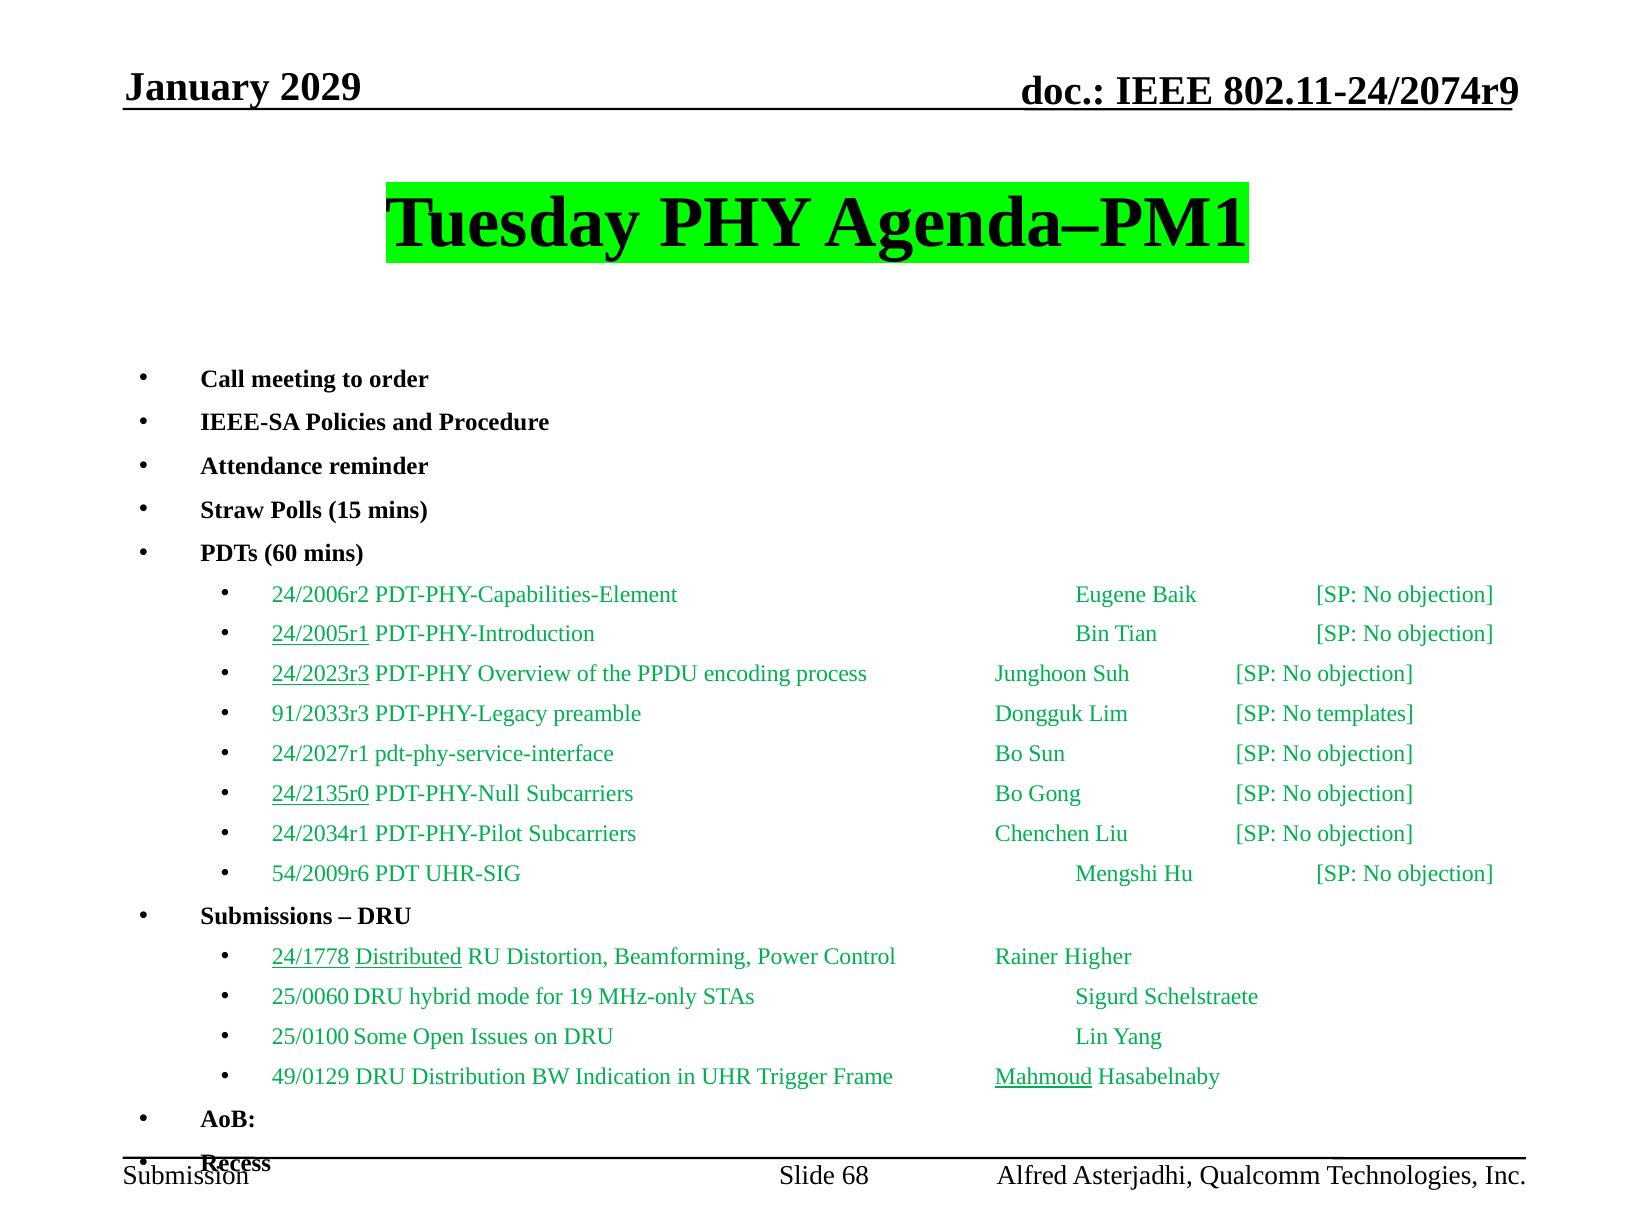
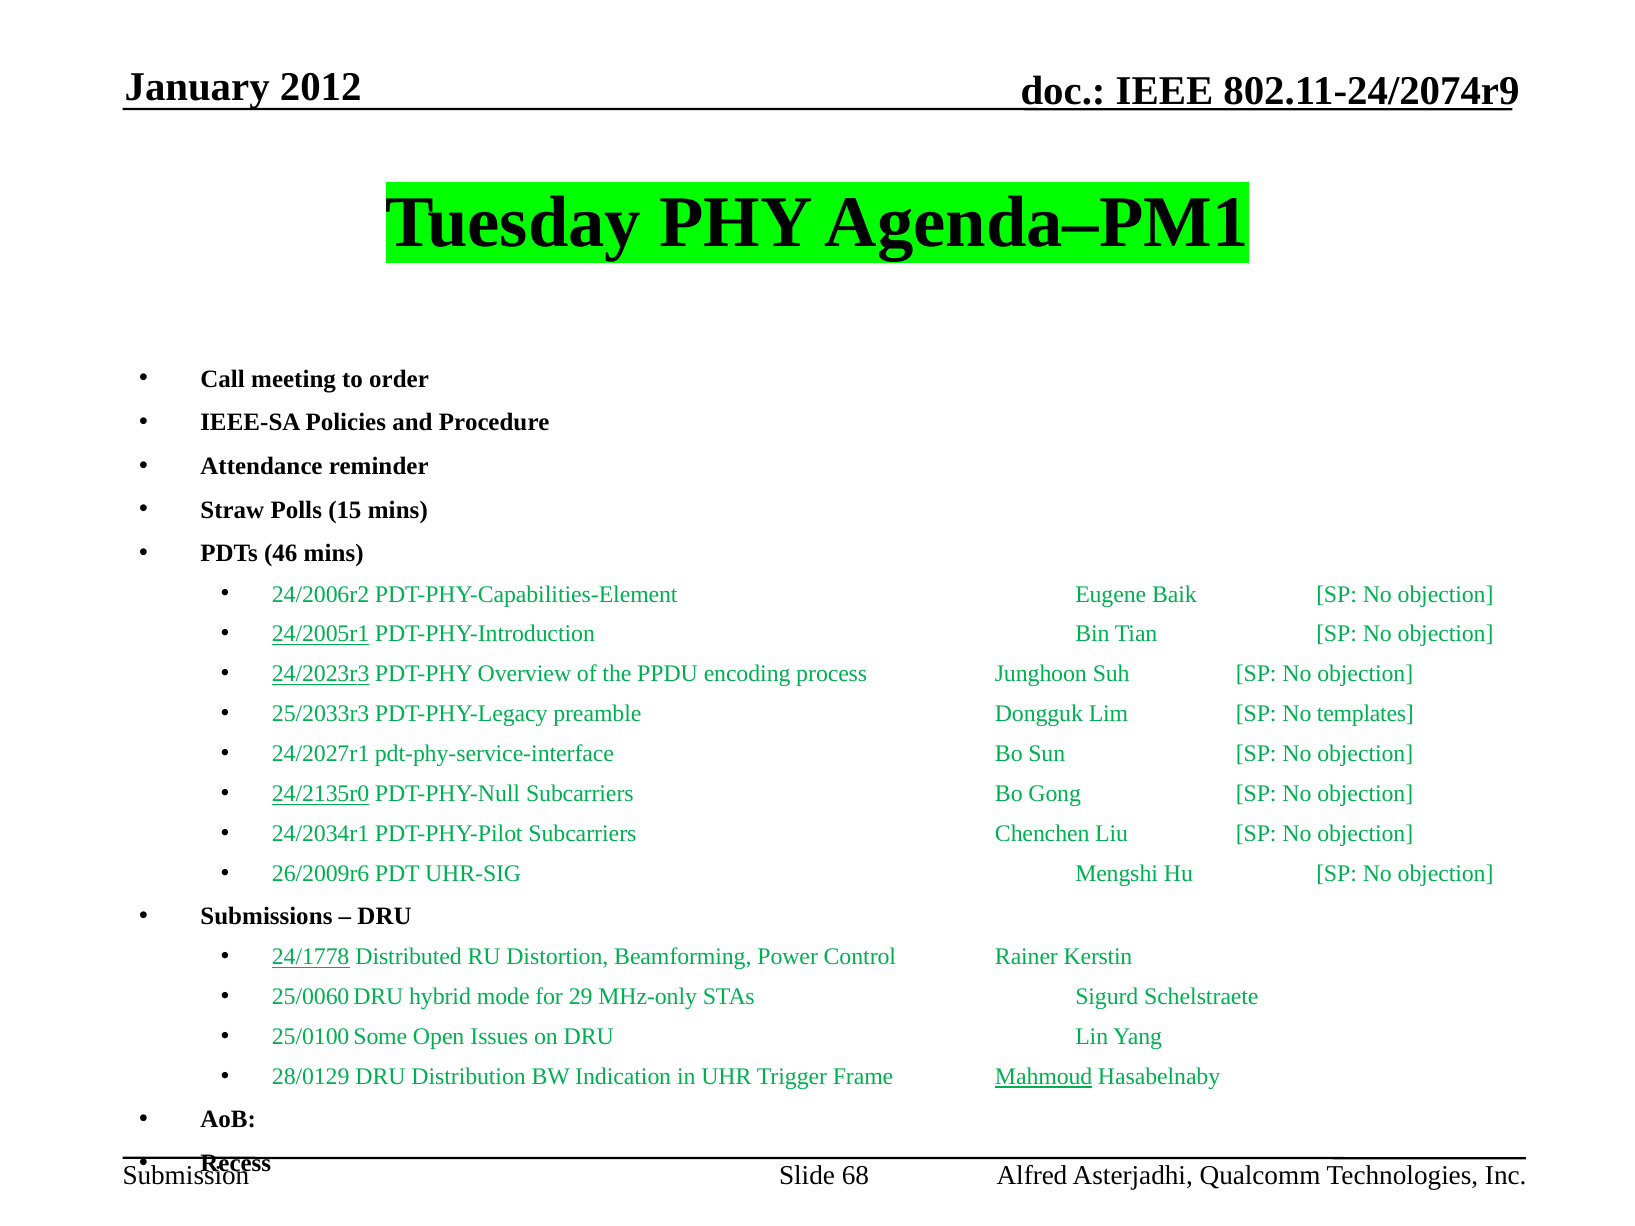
2029: 2029 -> 2012
60: 60 -> 46
91/2033r3: 91/2033r3 -> 25/2033r3
54/2009r6: 54/2009r6 -> 26/2009r6
Distributed underline: present -> none
Higher: Higher -> Kerstin
19: 19 -> 29
49/0129: 49/0129 -> 28/0129
